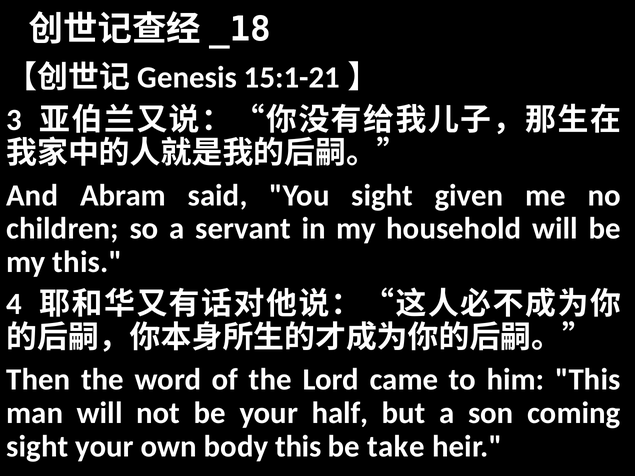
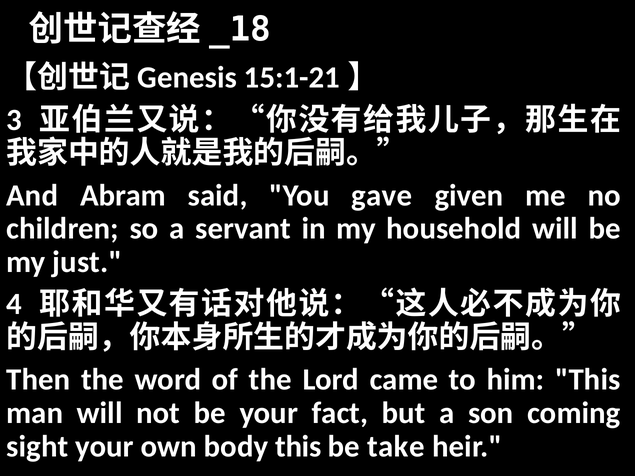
You sight: sight -> gave
my this: this -> just
half: half -> fact
